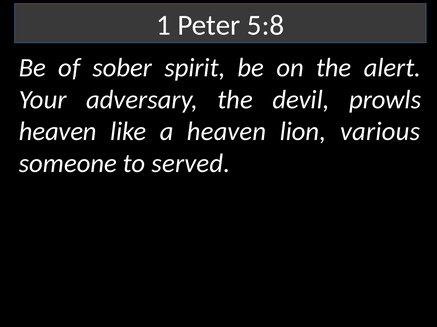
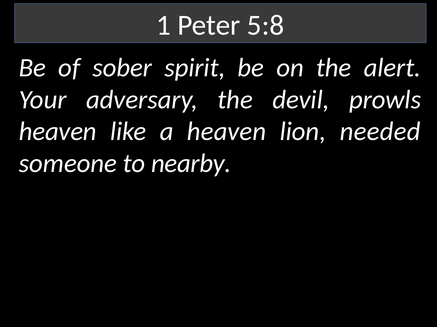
various: various -> needed
served: served -> nearby
